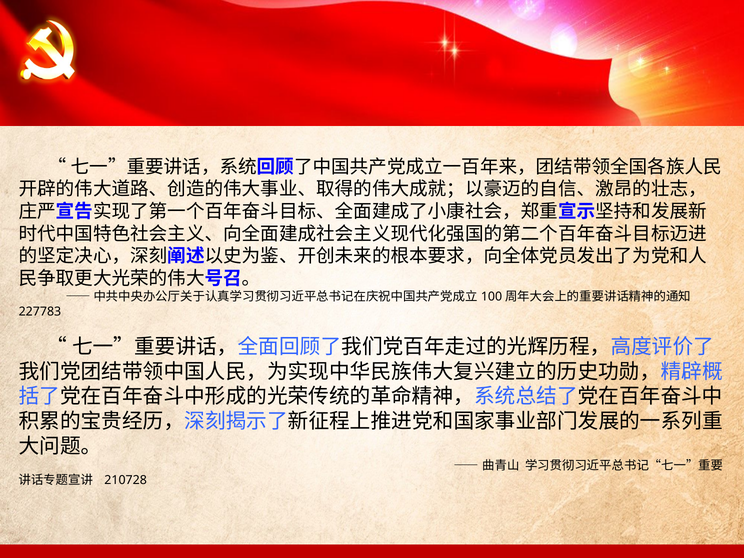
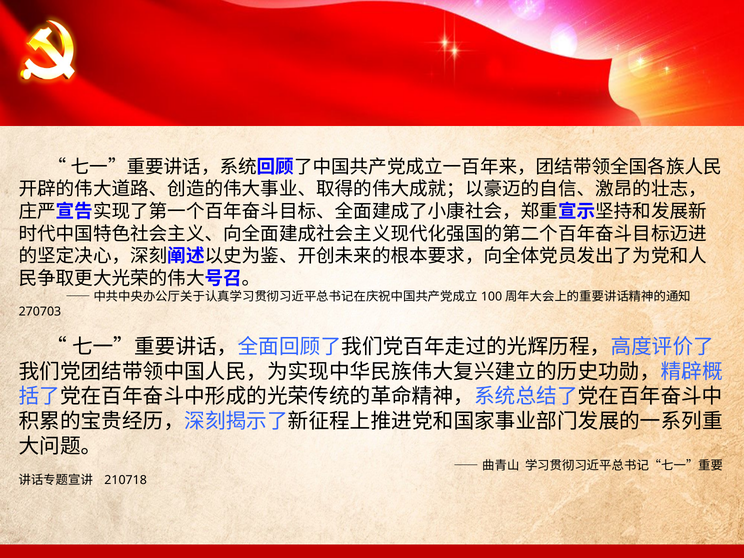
227783: 227783 -> 270703
210728: 210728 -> 210718
